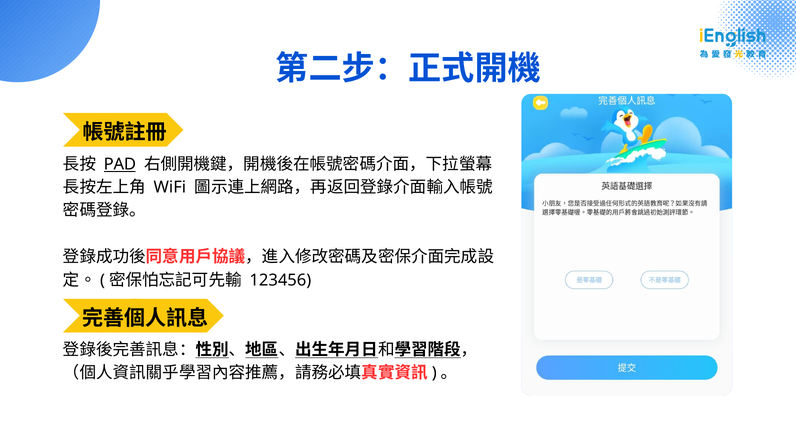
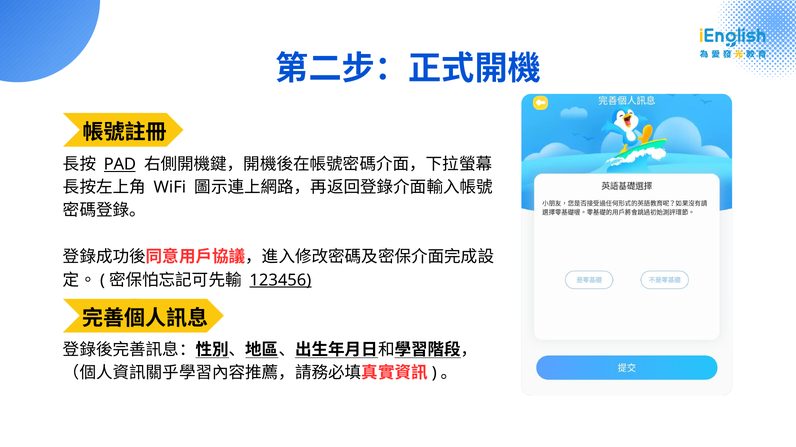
123456 underline: none -> present
